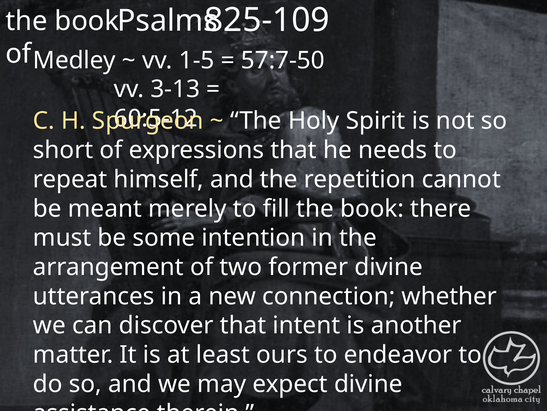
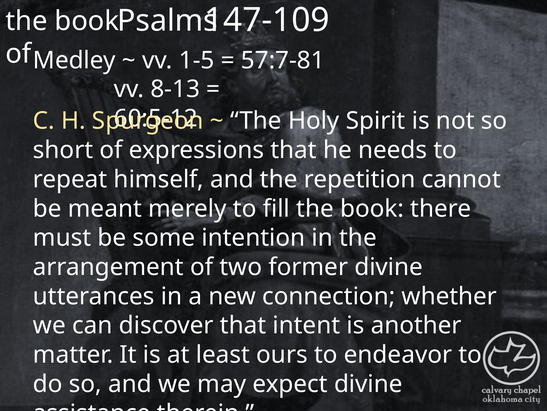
825-109: 825-109 -> 147-109
57:7-50: 57:7-50 -> 57:7-81
3-13: 3-13 -> 8-13
